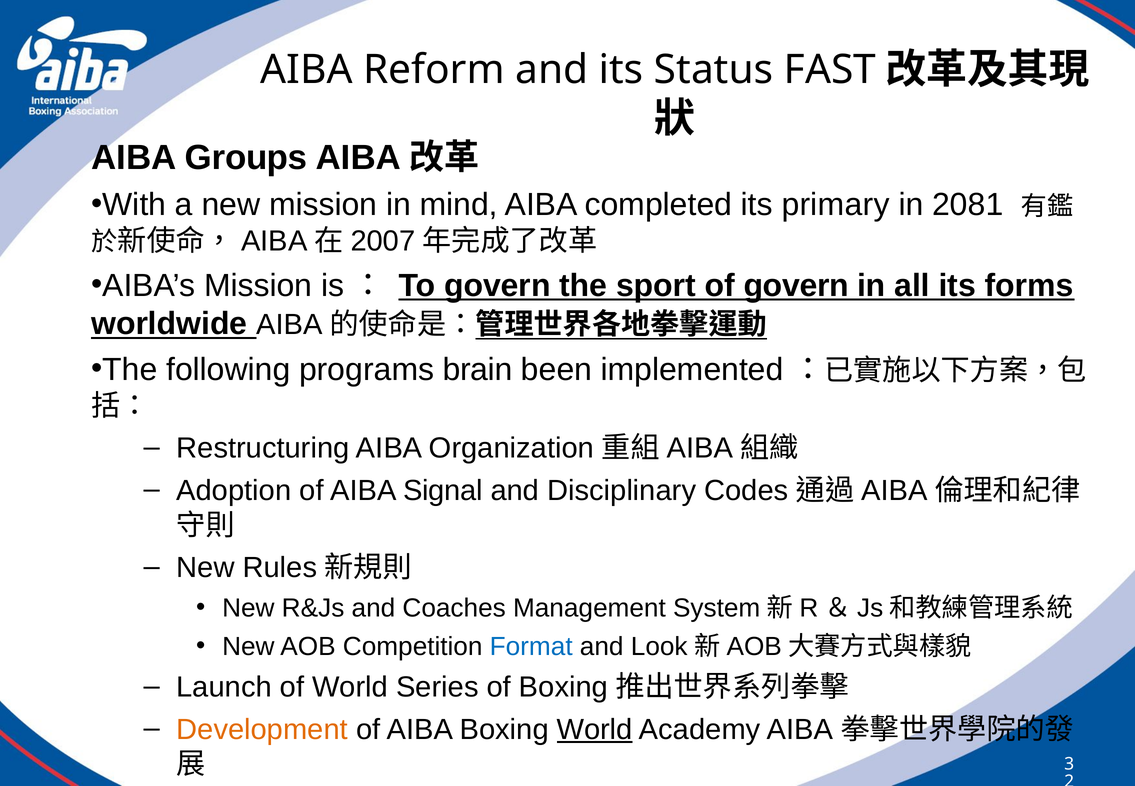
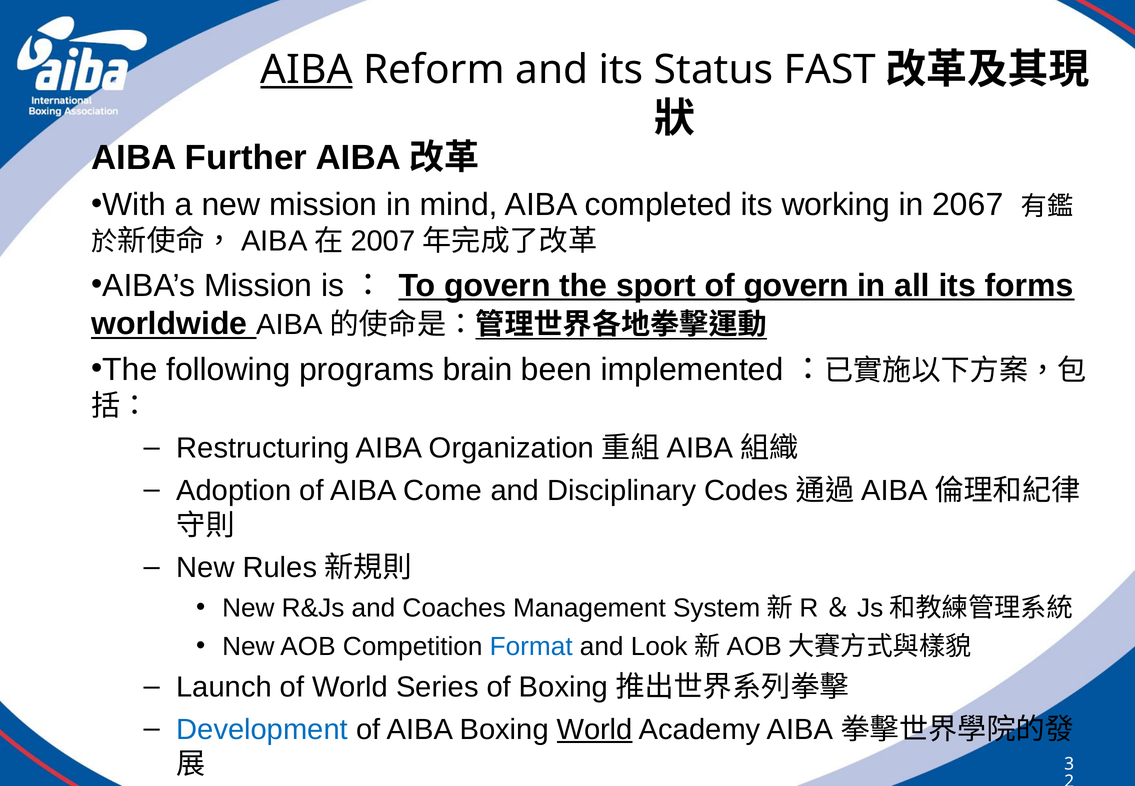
AIBA at (306, 70) underline: none -> present
Groups: Groups -> Further
primary: primary -> working
2081: 2081 -> 2067
Signal: Signal -> Come
Development colour: orange -> blue
